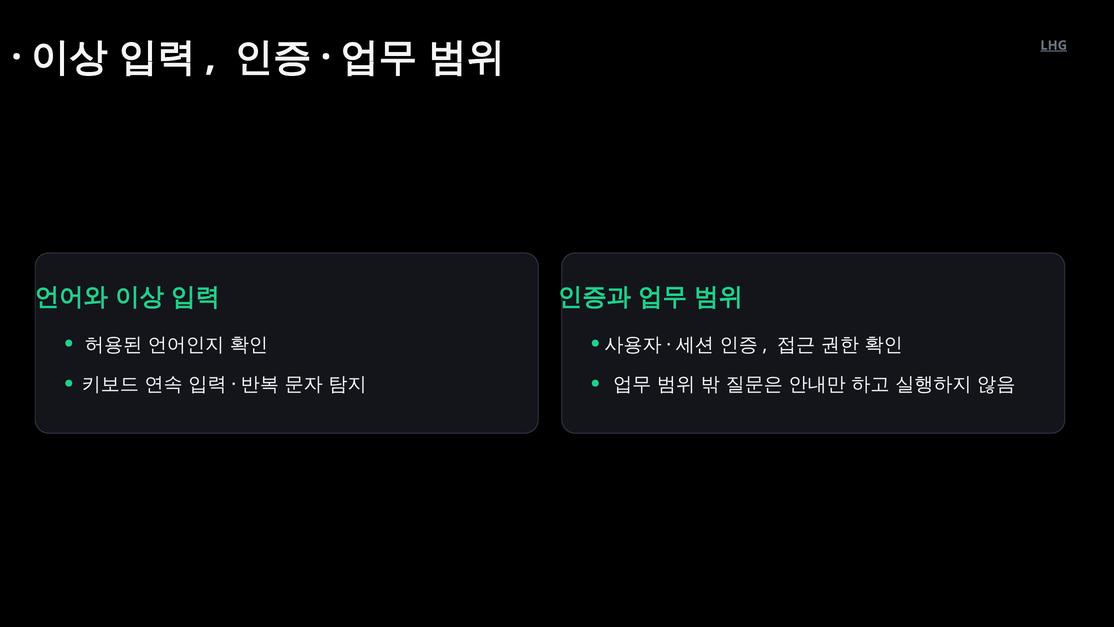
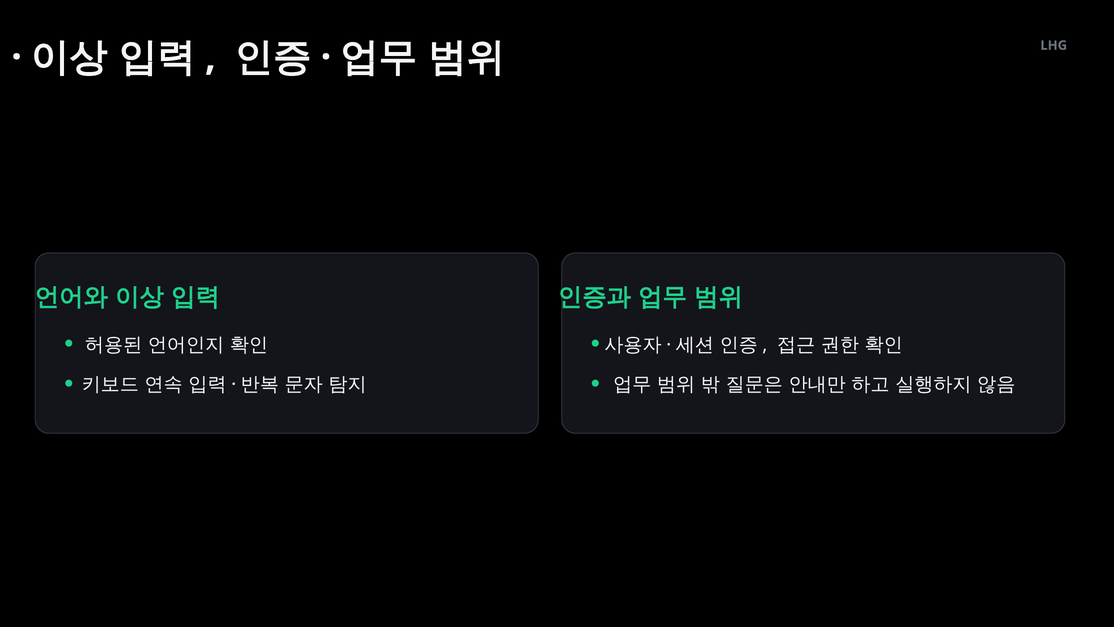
LHG underline: present -> none
